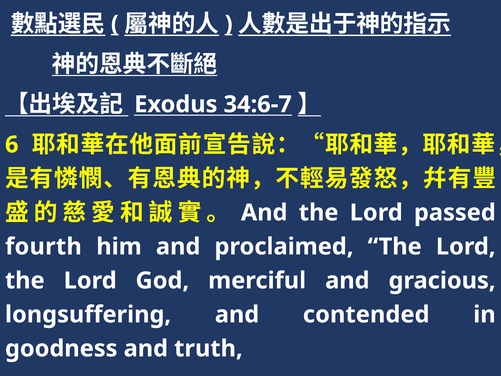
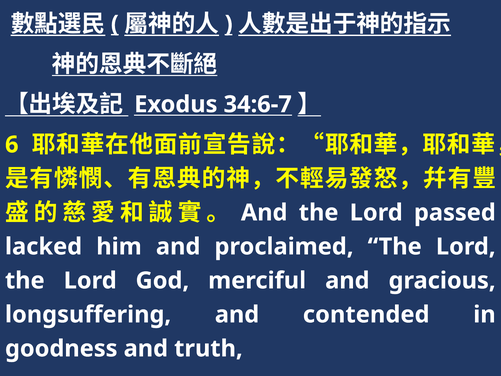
fourth: fourth -> lacked
